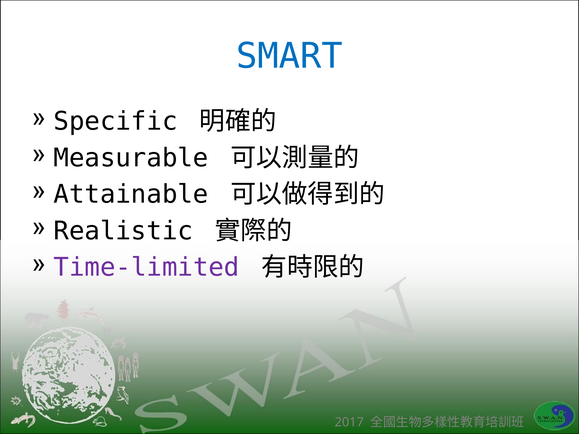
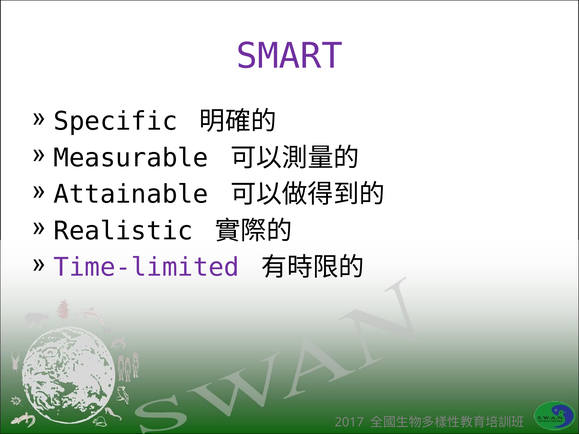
SMART colour: blue -> purple
